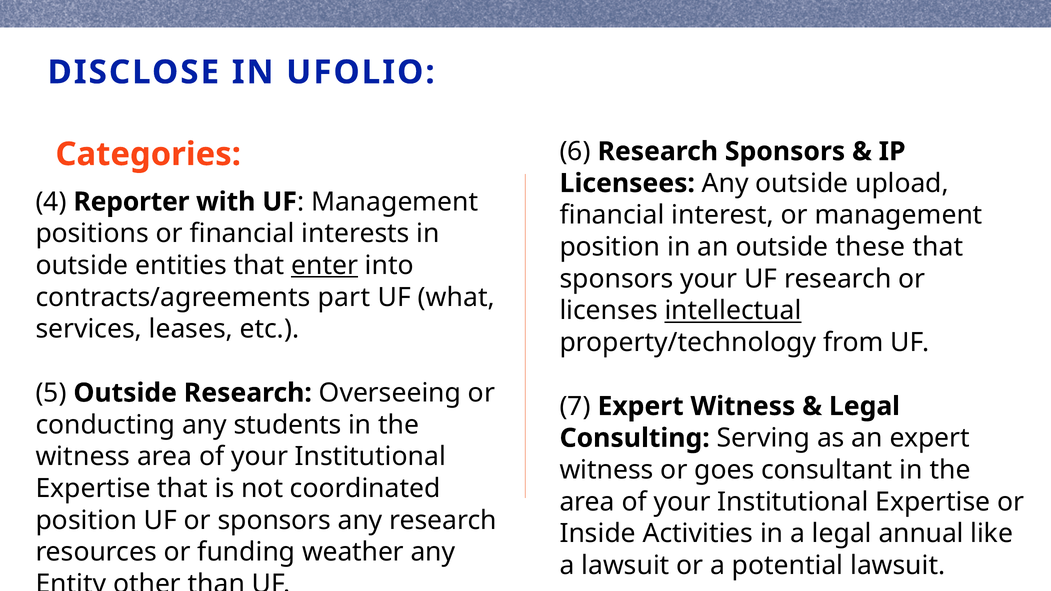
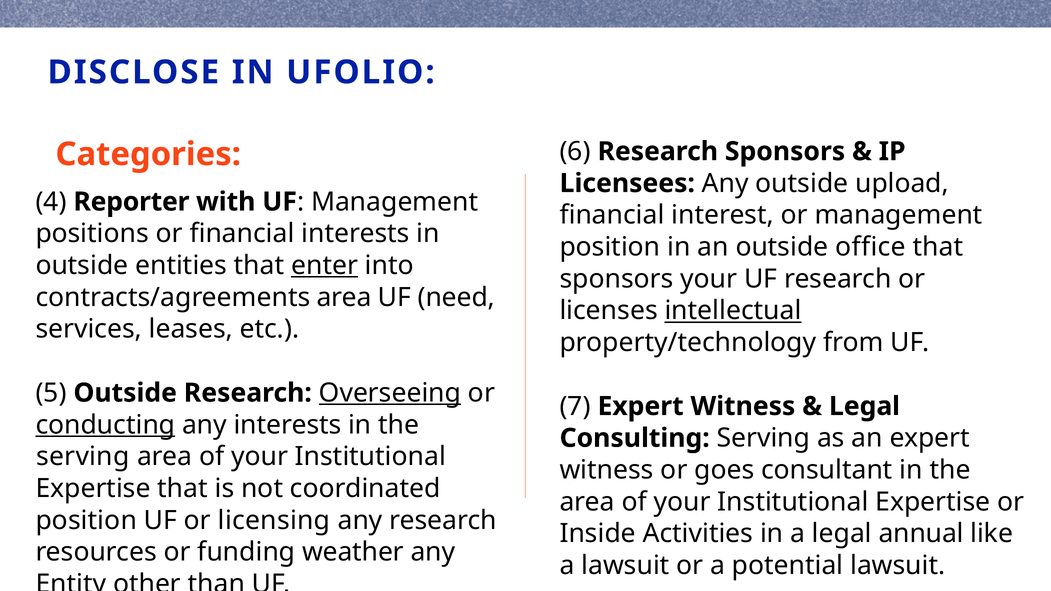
these: these -> office
contracts/agreements part: part -> area
what: what -> need
Overseeing underline: none -> present
conducting underline: none -> present
any students: students -> interests
witness at (83, 457): witness -> serving
or sponsors: sponsors -> licensing
